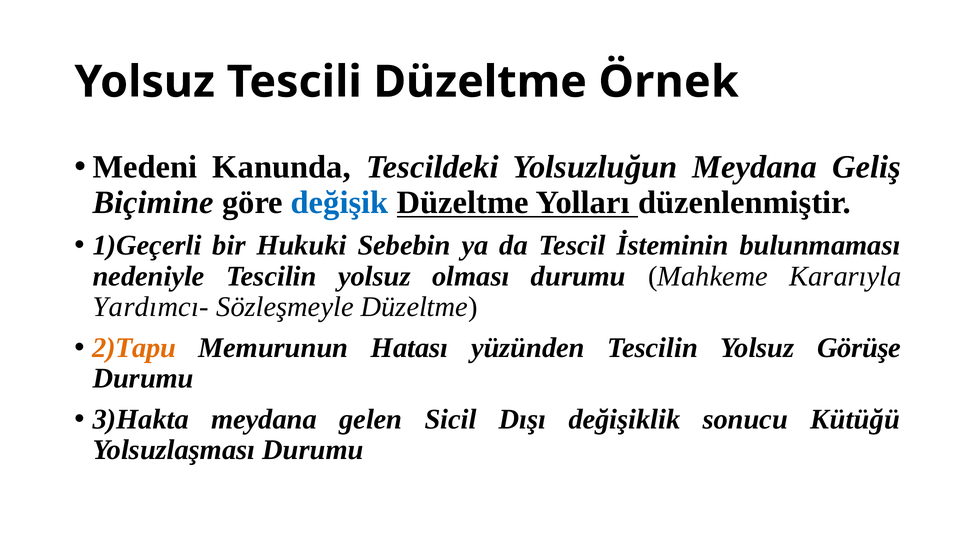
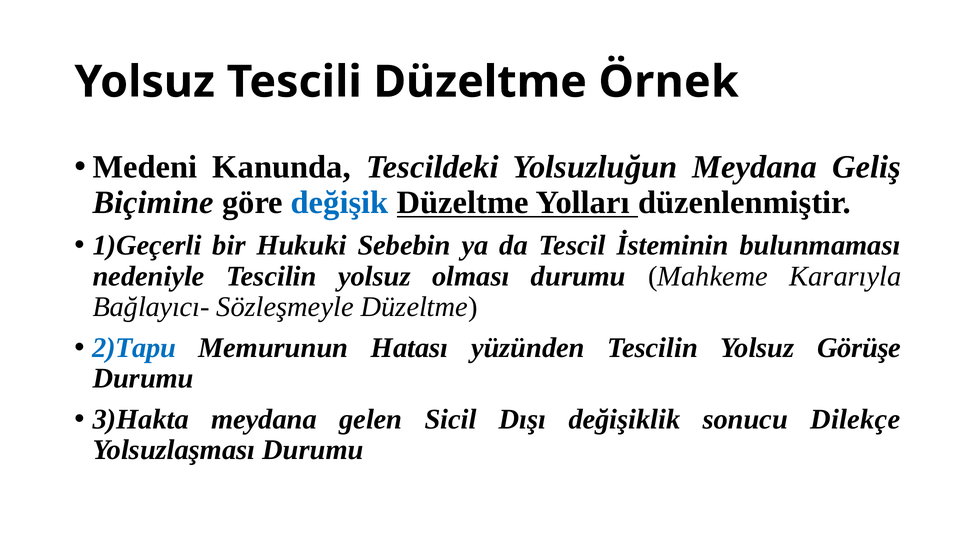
Yardımcı-: Yardımcı- -> Bağlayıcı-
2)Tapu colour: orange -> blue
Kütüğü: Kütüğü -> Dilekçe
